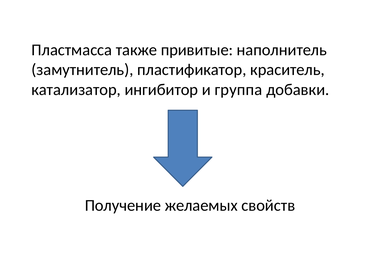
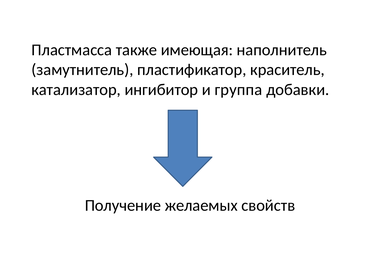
привитые: привитые -> имеющая
